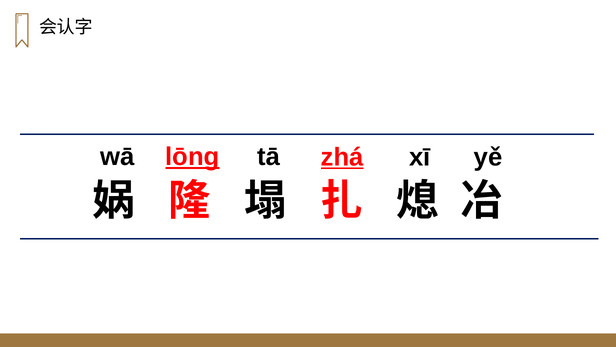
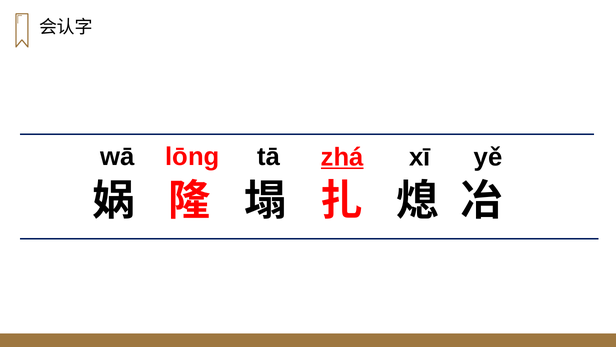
lōng underline: present -> none
